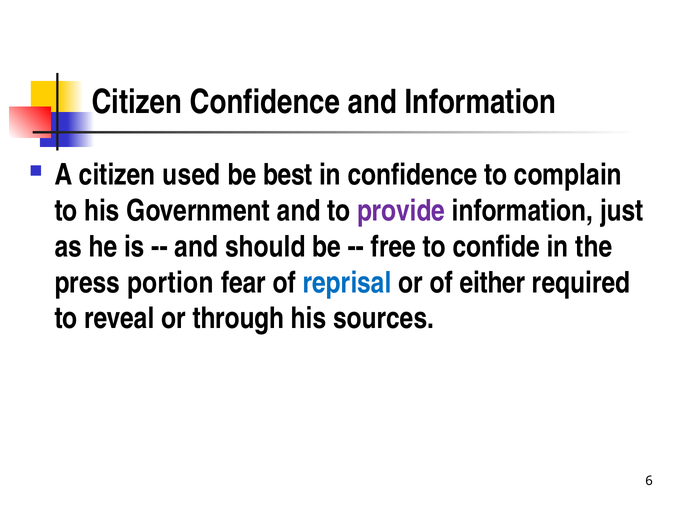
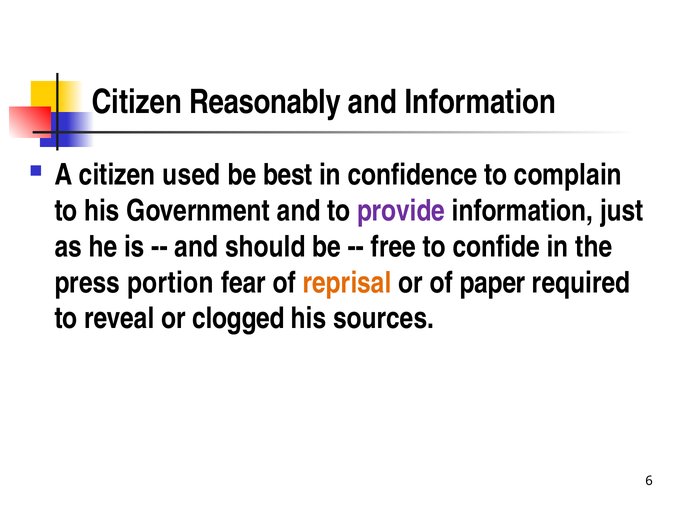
Citizen Confidence: Confidence -> Reasonably
reprisal colour: blue -> orange
either: either -> paper
through: through -> clogged
